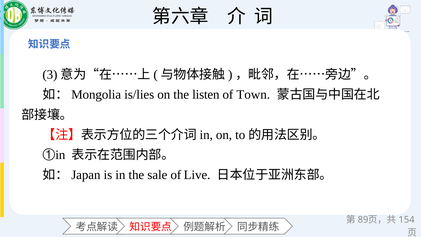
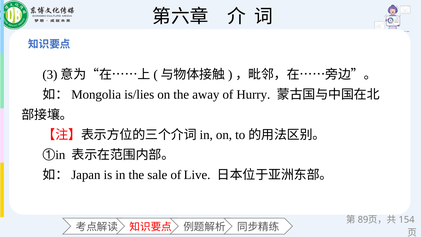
listen: listen -> away
Town: Town -> Hurry
